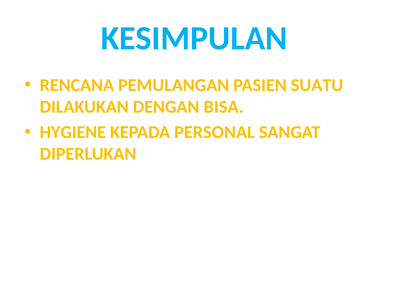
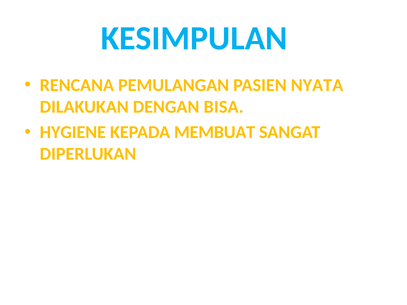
SUATU: SUATU -> NYATA
PERSONAL: PERSONAL -> MEMBUAT
